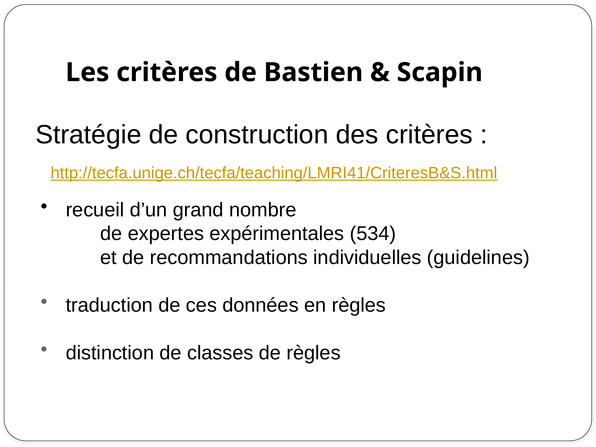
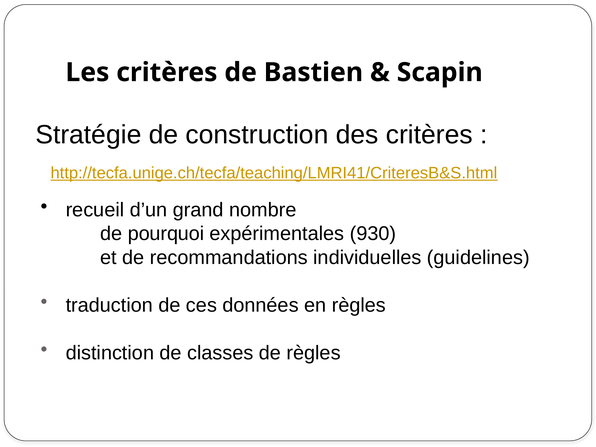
expertes: expertes -> pourquoi
534: 534 -> 930
